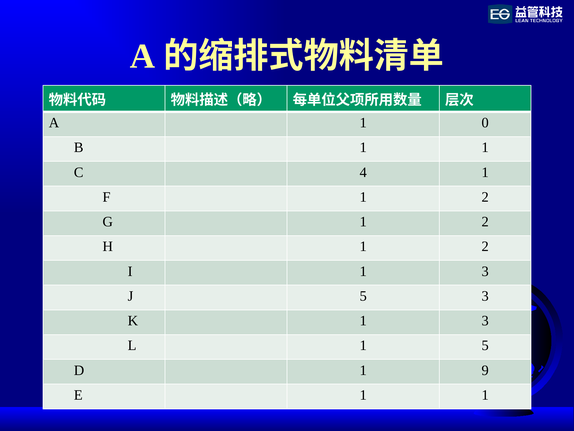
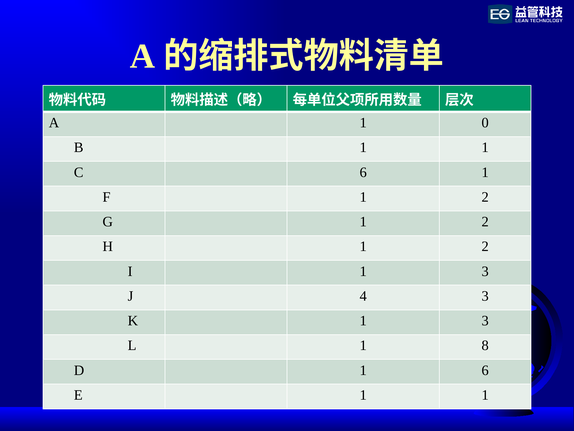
C 4: 4 -> 6
J 5: 5 -> 4
1 5: 5 -> 8
1 9: 9 -> 6
